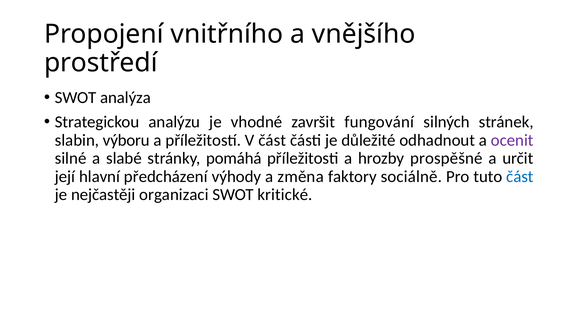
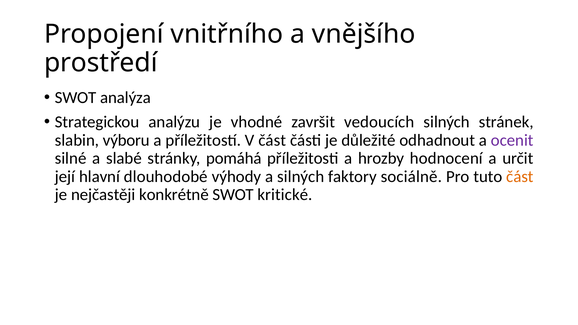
fungování: fungování -> vedoucích
prospěšné: prospěšné -> hodnocení
předcházení: předcházení -> dlouhodobé
a změna: změna -> silných
část at (520, 177) colour: blue -> orange
organizaci: organizaci -> konkrétně
